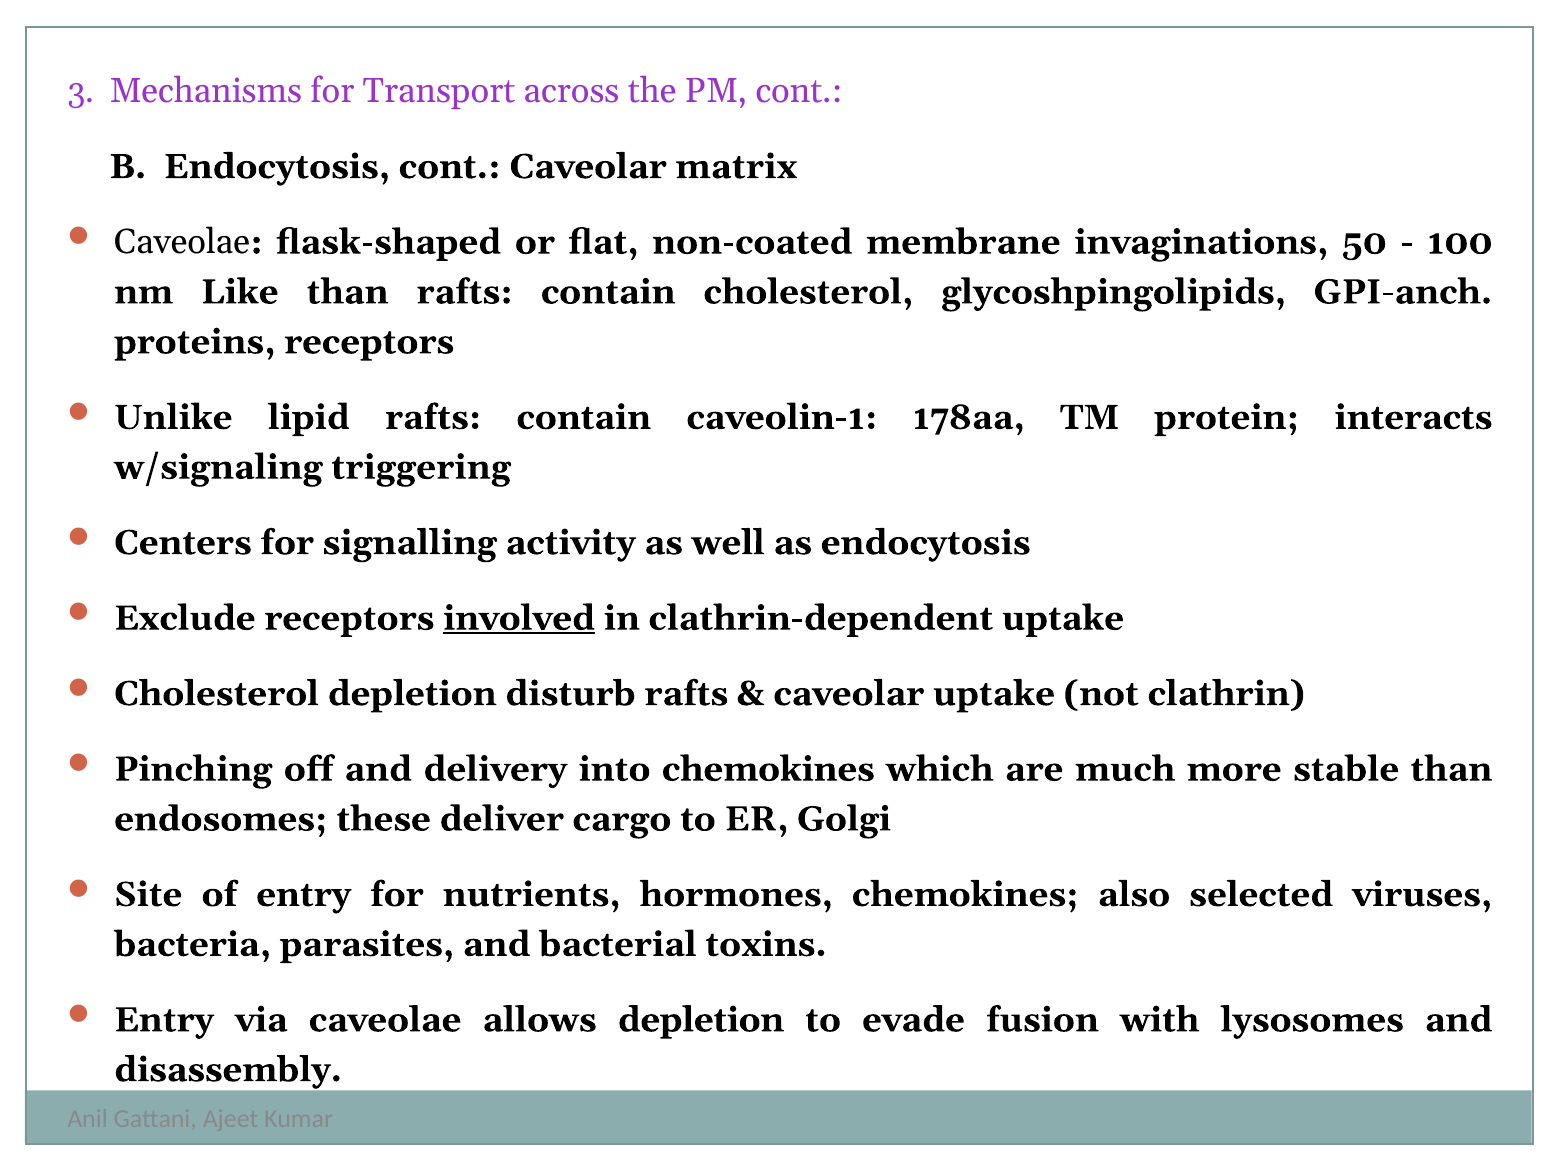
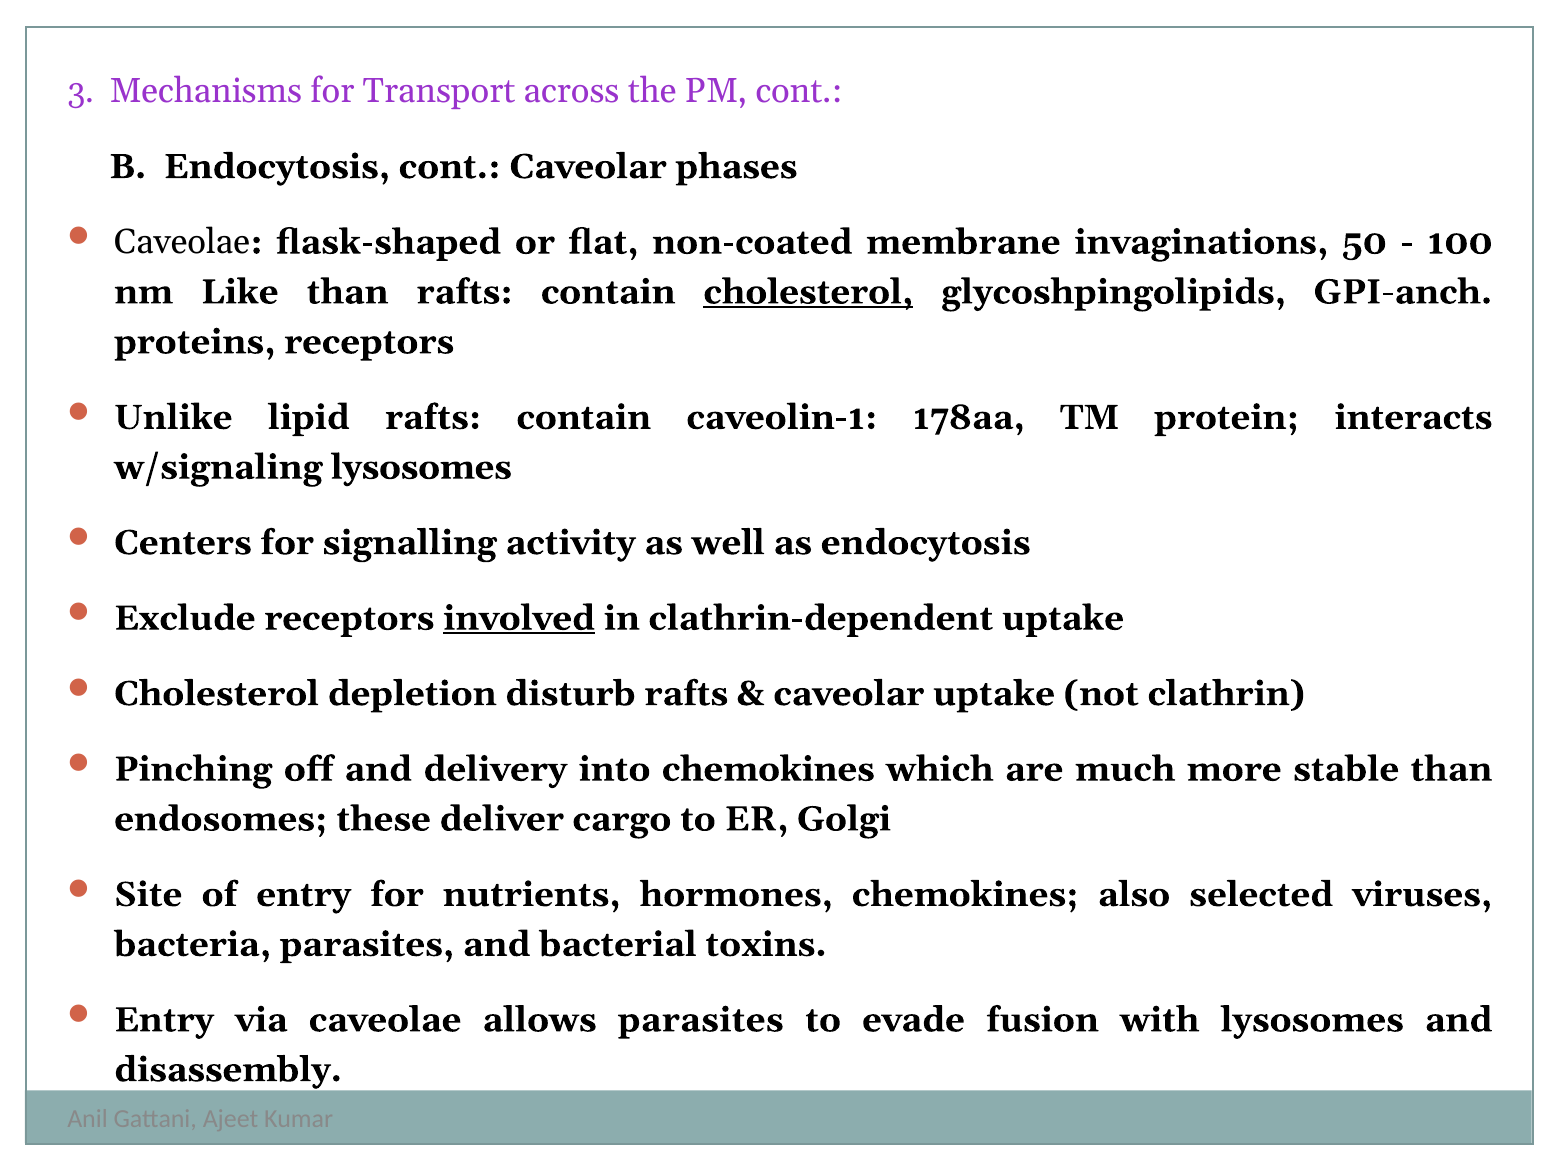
matrix: matrix -> phases
cholesterol at (808, 292) underline: none -> present
w/signaling triggering: triggering -> lysosomes
allows depletion: depletion -> parasites
